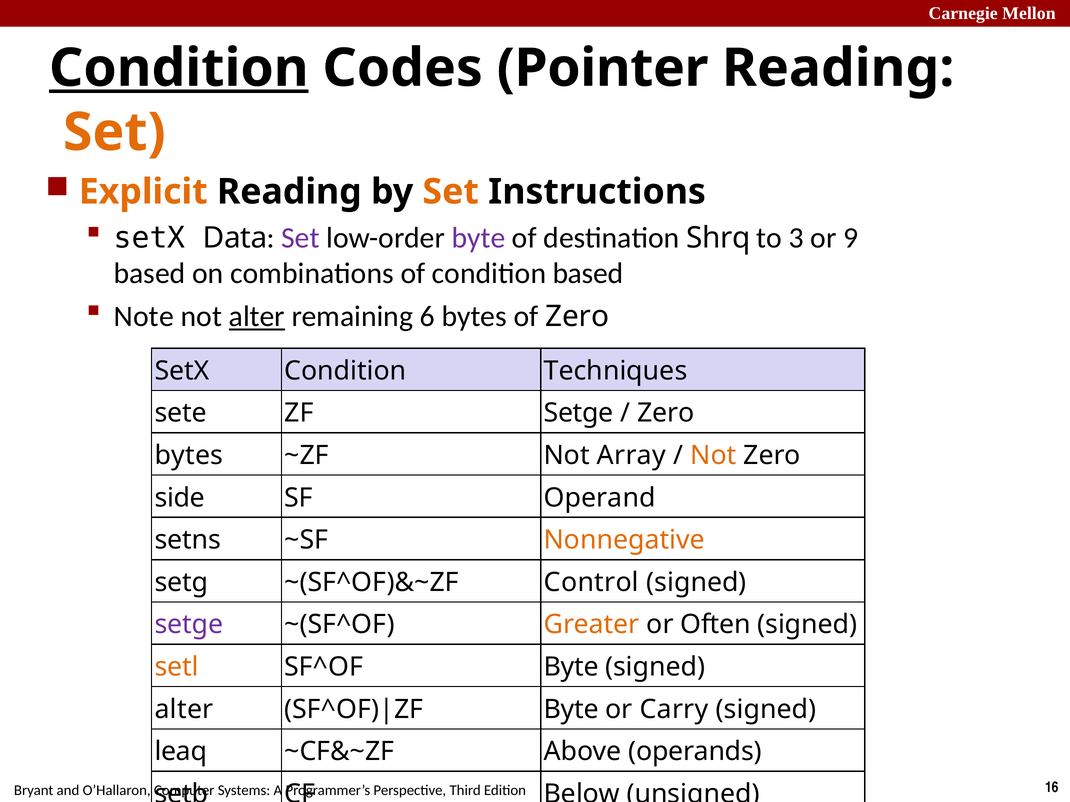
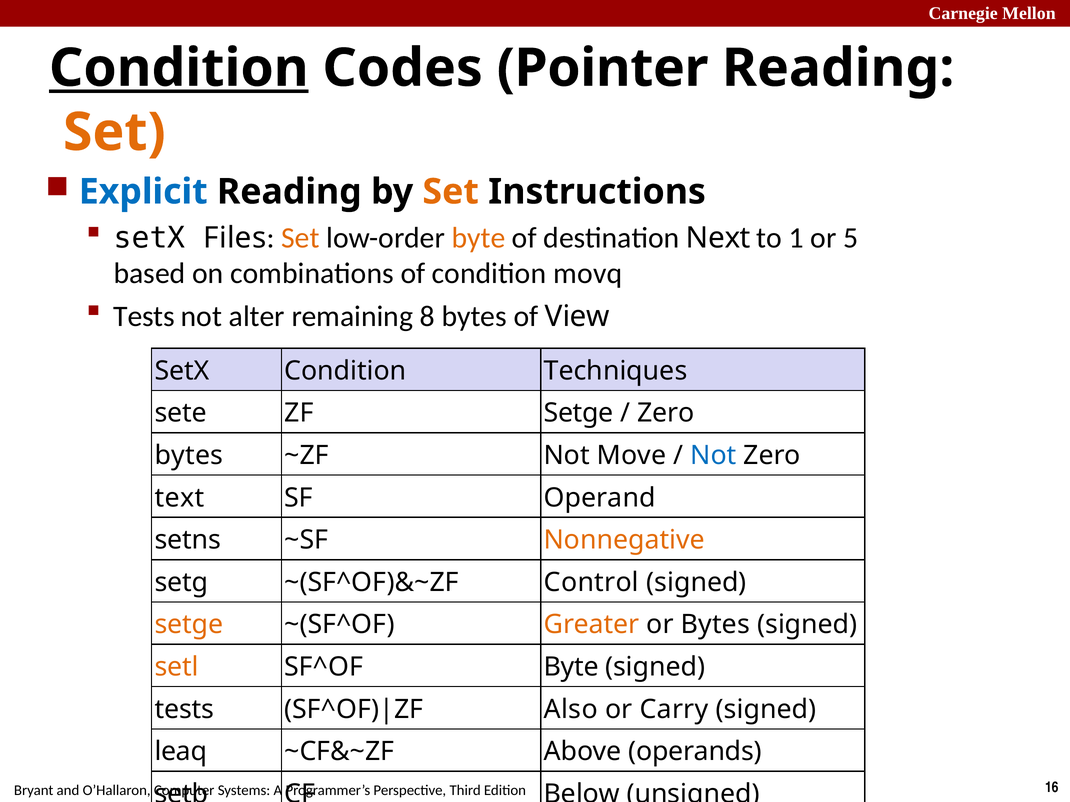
Explicit colour: orange -> blue
Data: Data -> Files
Set at (300, 238) colour: purple -> orange
byte at (479, 238) colour: purple -> orange
Shrq: Shrq -> Next
3: 3 -> 1
9: 9 -> 5
condition based: based -> movq
Note at (144, 317): Note -> Tests
alter at (257, 317) underline: present -> none
6: 6 -> 8
of Zero: Zero -> View
Array: Array -> Move
Not at (713, 456) colour: orange -> blue
side: side -> text
setge at (189, 625) colour: purple -> orange
or Often: Often -> Bytes
alter at (184, 710): alter -> tests
Byte at (571, 710): Byte -> Also
